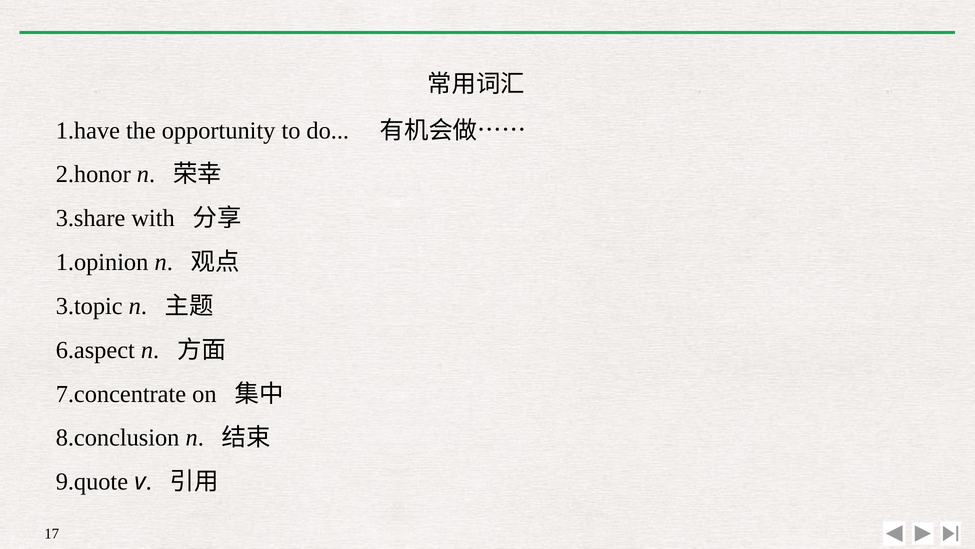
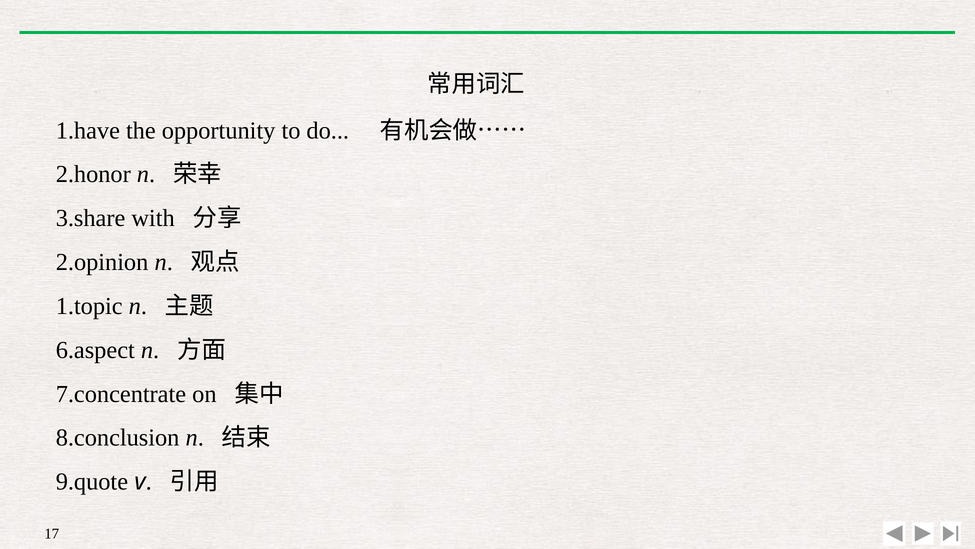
1.opinion: 1.opinion -> 2.opinion
3.topic: 3.topic -> 1.topic
